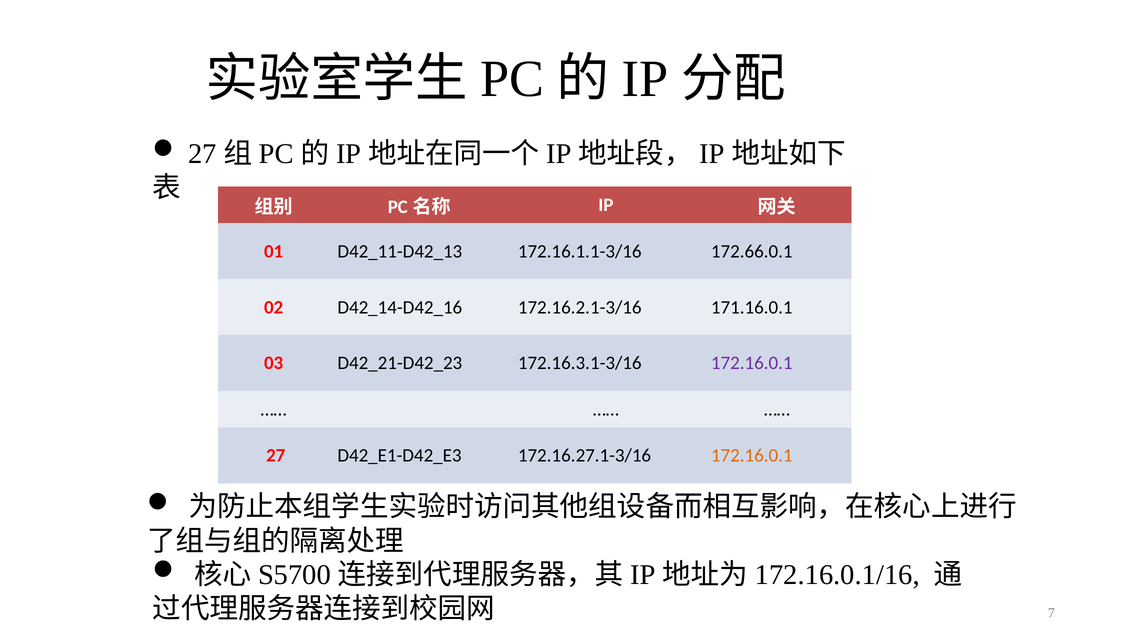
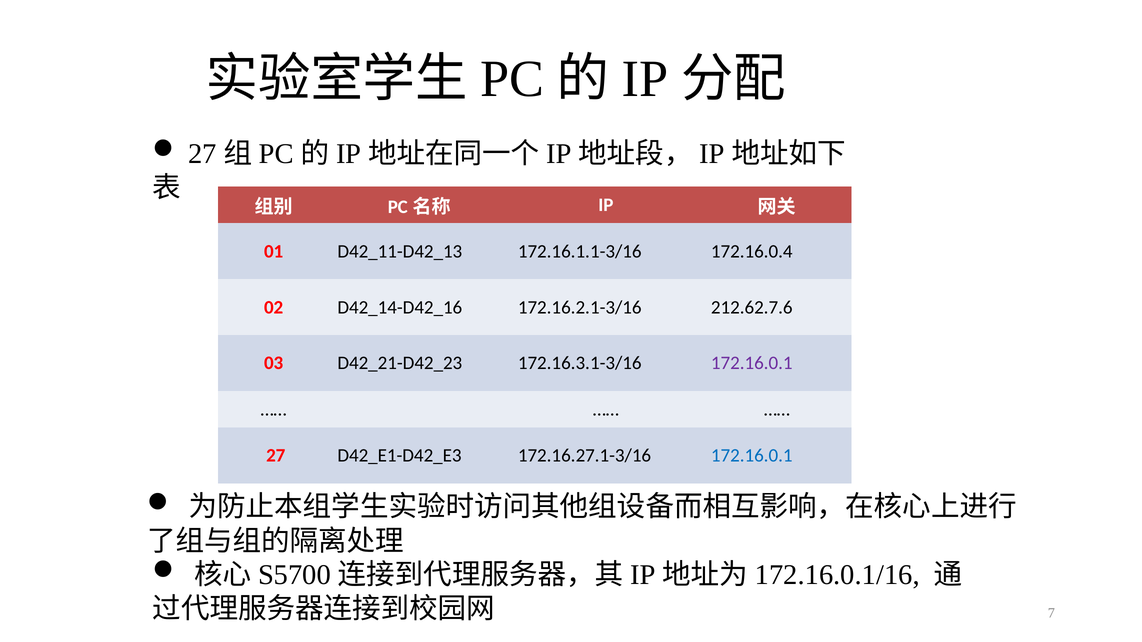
172.66.0.1: 172.66.0.1 -> 172.16.0.4
171.16.0.1: 171.16.0.1 -> 212.62.7.6
172.16.0.1 at (752, 456) colour: orange -> blue
